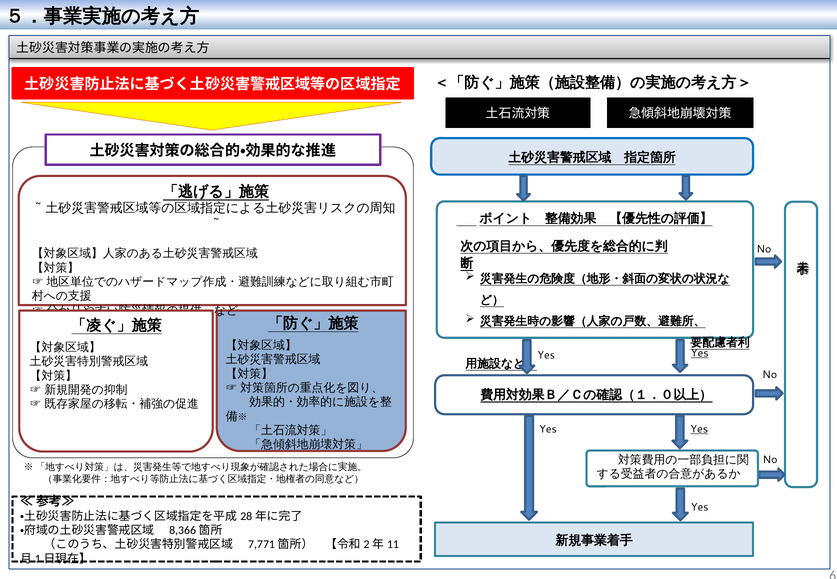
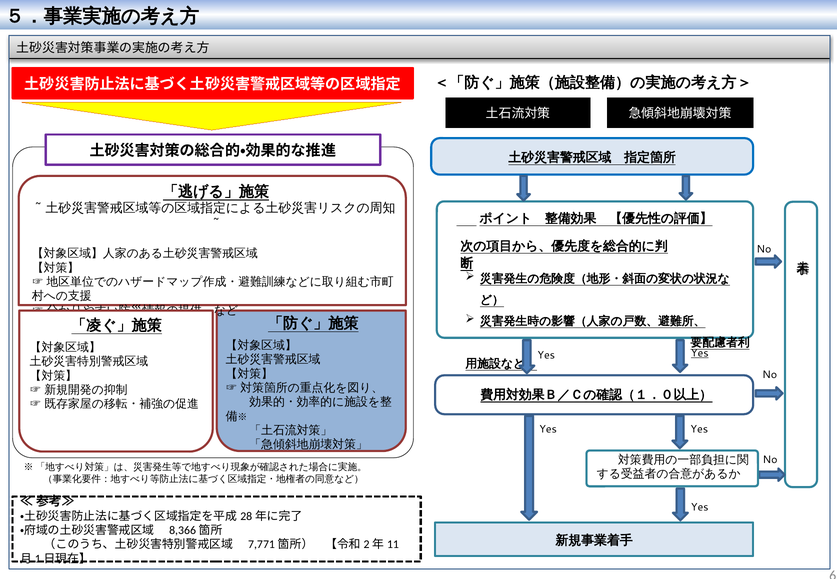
Yes at (699, 430) underline: present -> none
